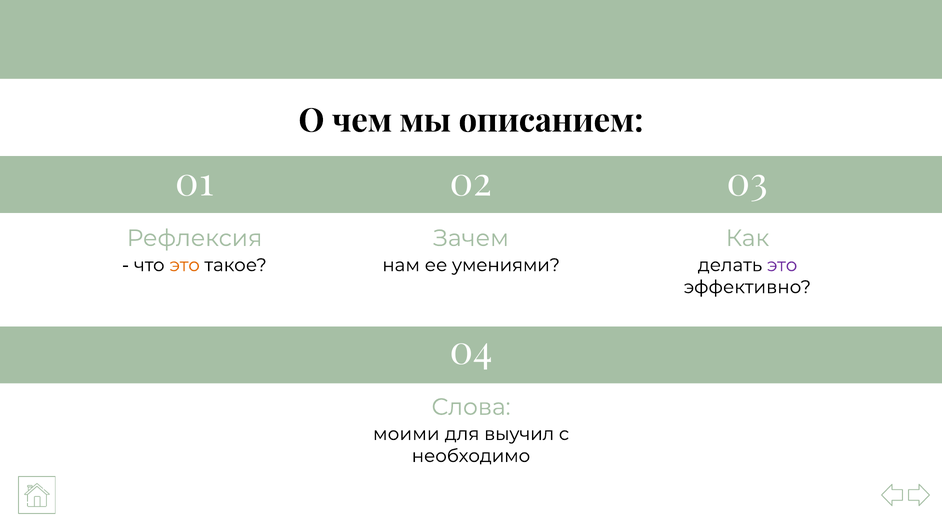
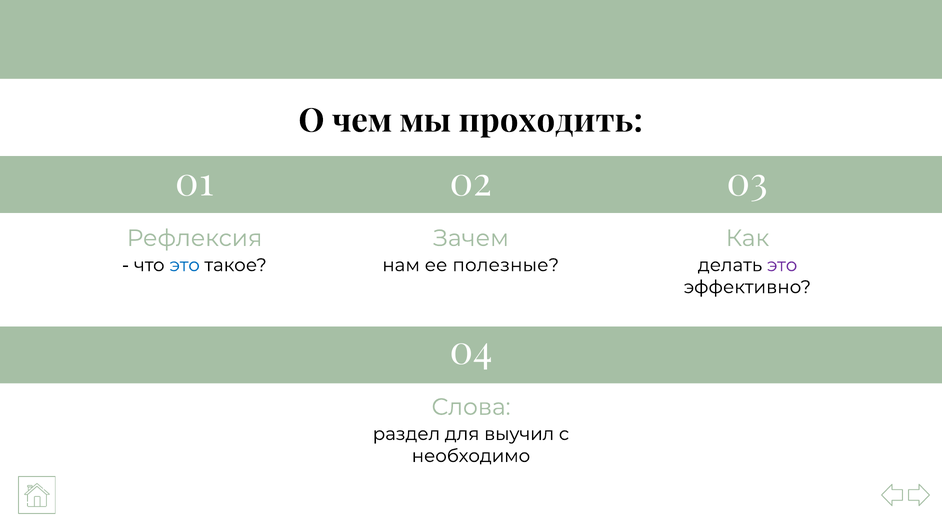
описанием: описанием -> проходить
это at (185, 265) colour: orange -> blue
умениями: умениями -> полезные
моими: моими -> раздел
